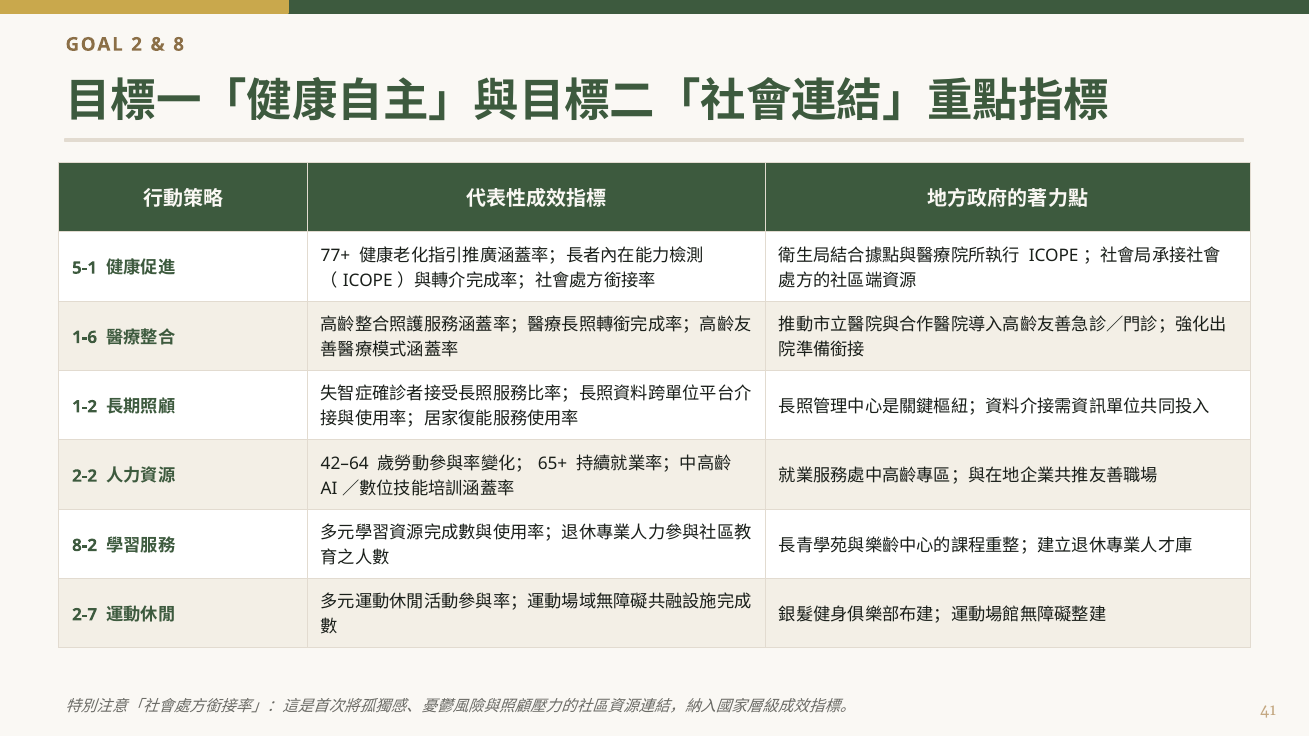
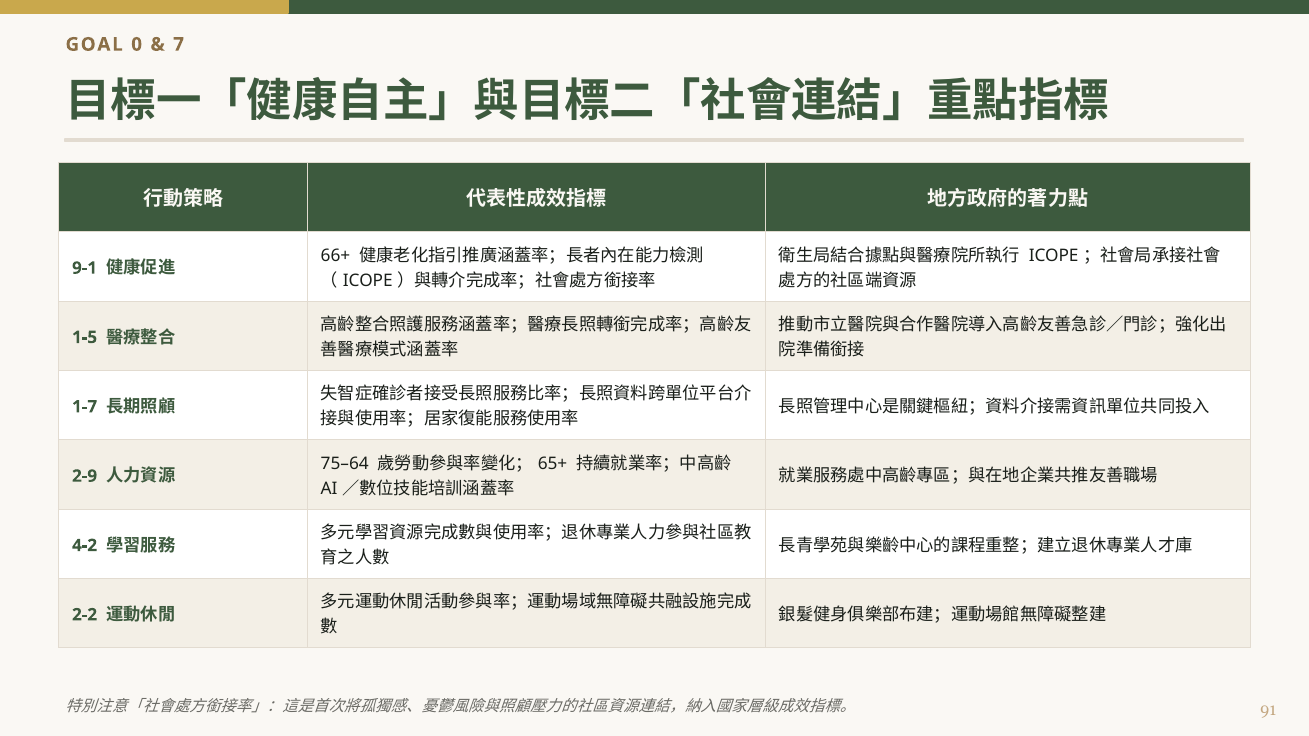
2: 2 -> 0
8: 8 -> 7
77+: 77+ -> 66+
5-1: 5-1 -> 9-1
1-6: 1-6 -> 1-5
1-2: 1-2 -> 1-7
42–64: 42–64 -> 75–64
2-2: 2-2 -> 2-9
8-2: 8-2 -> 4-2
2-7: 2-7 -> 2-2
41: 41 -> 91
